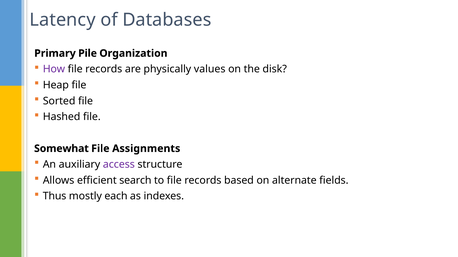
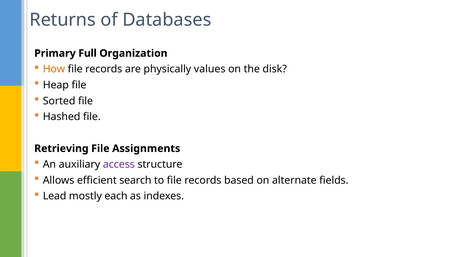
Latency: Latency -> Returns
Pile: Pile -> Full
How colour: purple -> orange
Somewhat: Somewhat -> Retrieving
Thus: Thus -> Lead
